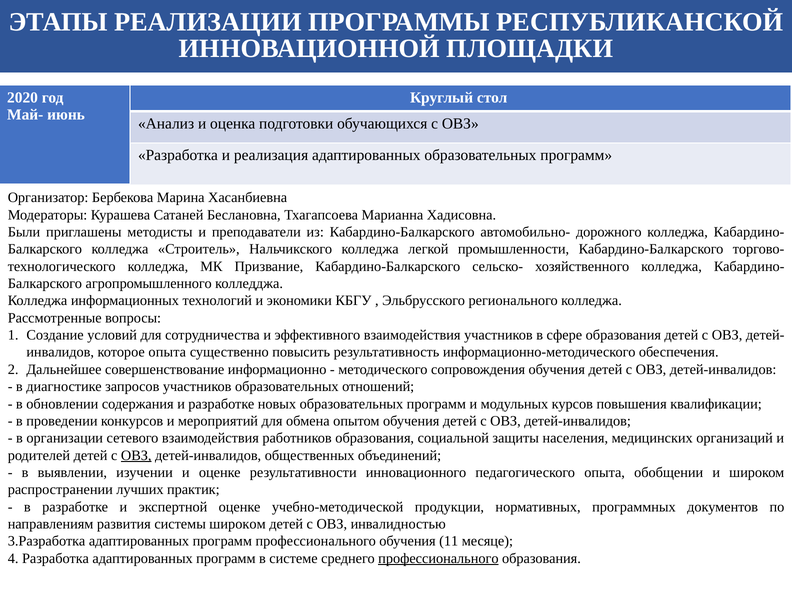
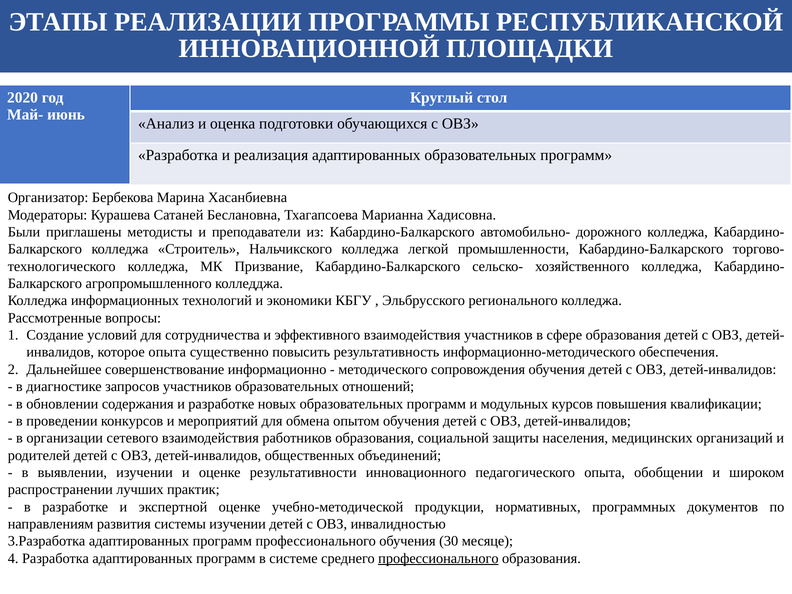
ОВЗ at (136, 455) underline: present -> none
системы широком: широком -> изучении
11: 11 -> 30
